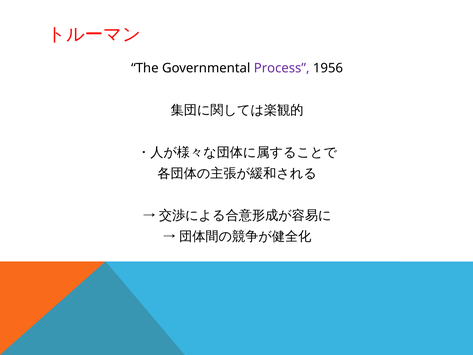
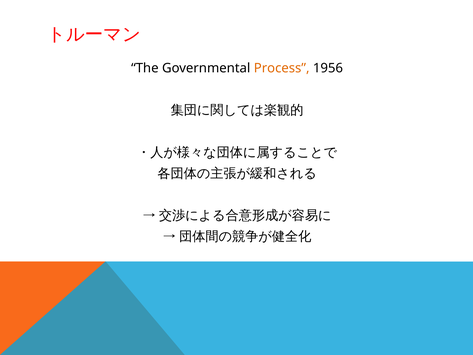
Process colour: purple -> orange
